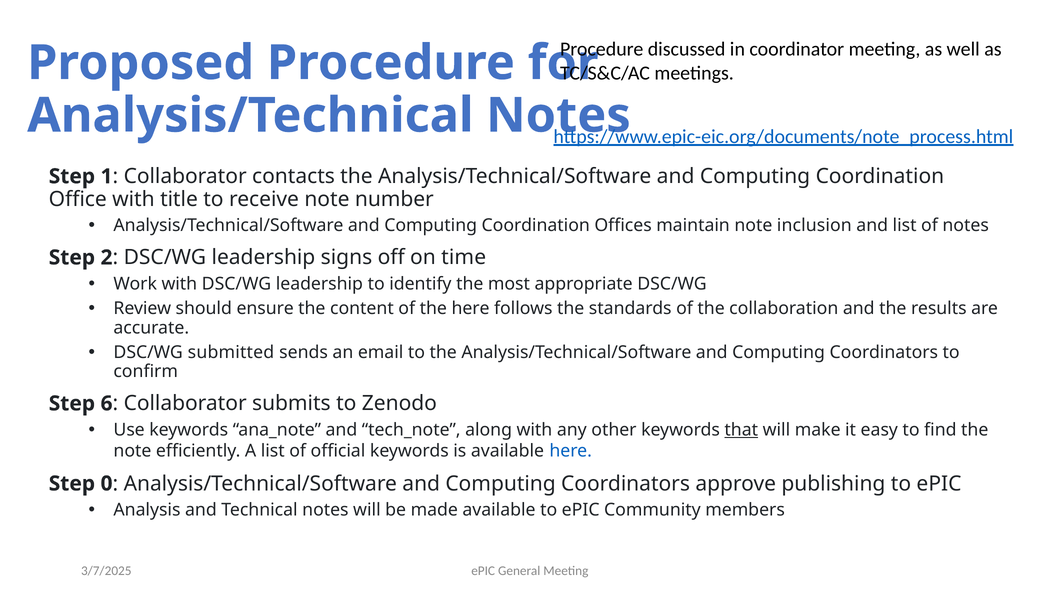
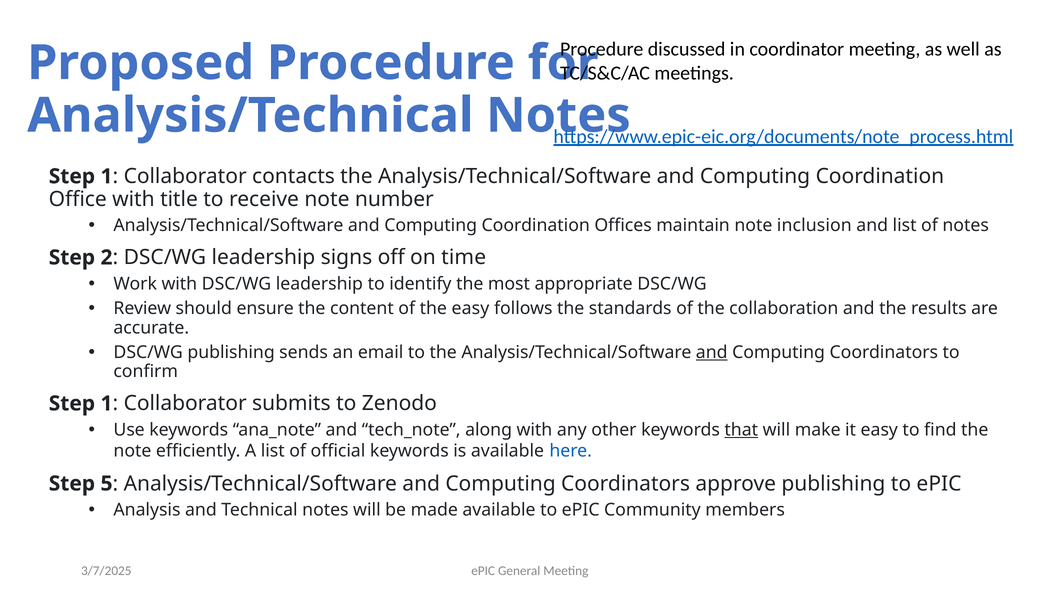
the here: here -> easy
DSC/WG submitted: submitted -> publishing
and at (712, 352) underline: none -> present
6 at (107, 403): 6 -> 1
0: 0 -> 5
